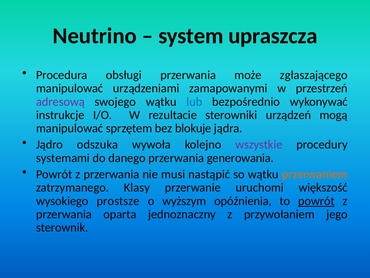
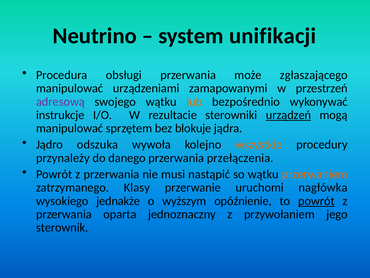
upraszcza: upraszcza -> unifikacji
lub colour: blue -> orange
urządzeń underline: none -> present
wszystkie colour: purple -> orange
systemami: systemami -> przynależy
generowania: generowania -> przełączenia
większość: większość -> nagłówka
prostsze: prostsze -> jednakże
opóźnienia: opóźnienia -> opóźnienie
